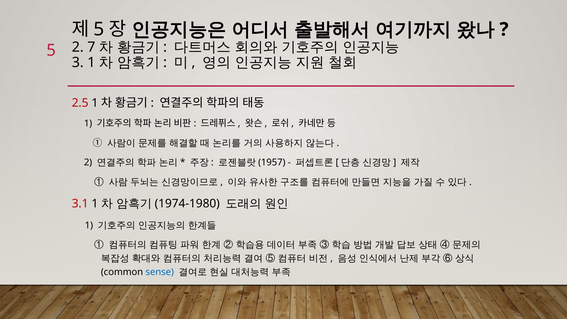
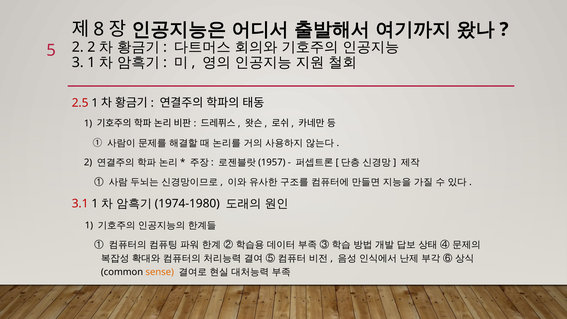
5 at (99, 29): 5 -> 8
2 7: 7 -> 2
sense colour: blue -> orange
